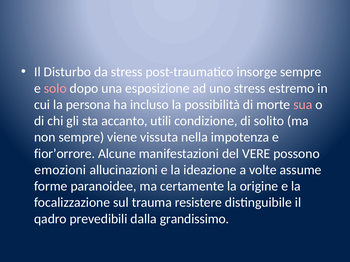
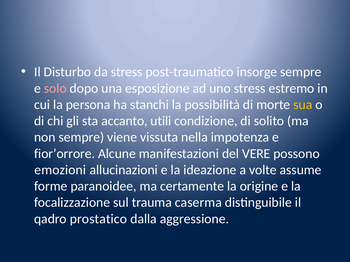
incluso: incluso -> stanchi
sua colour: pink -> yellow
resistere: resistere -> caserma
prevedibili: prevedibili -> prostatico
grandissimo: grandissimo -> aggressione
